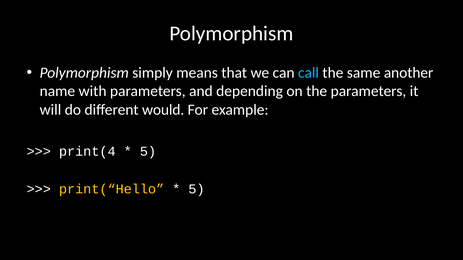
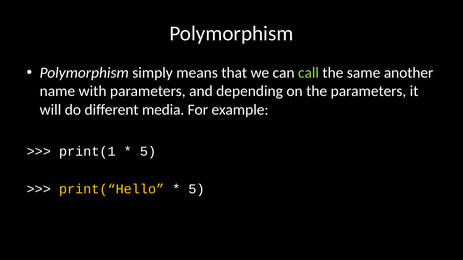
call colour: light blue -> light green
would: would -> media
print(4: print(4 -> print(1
